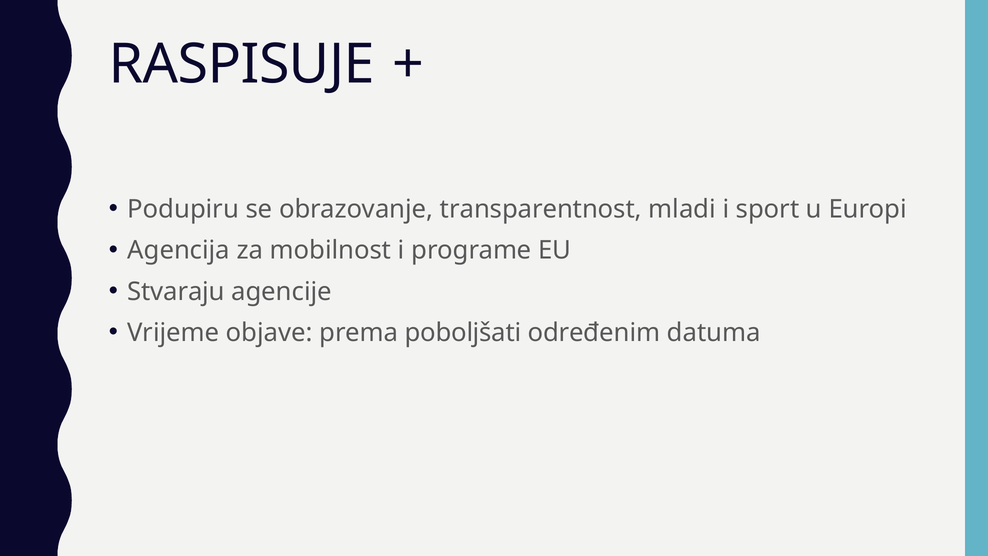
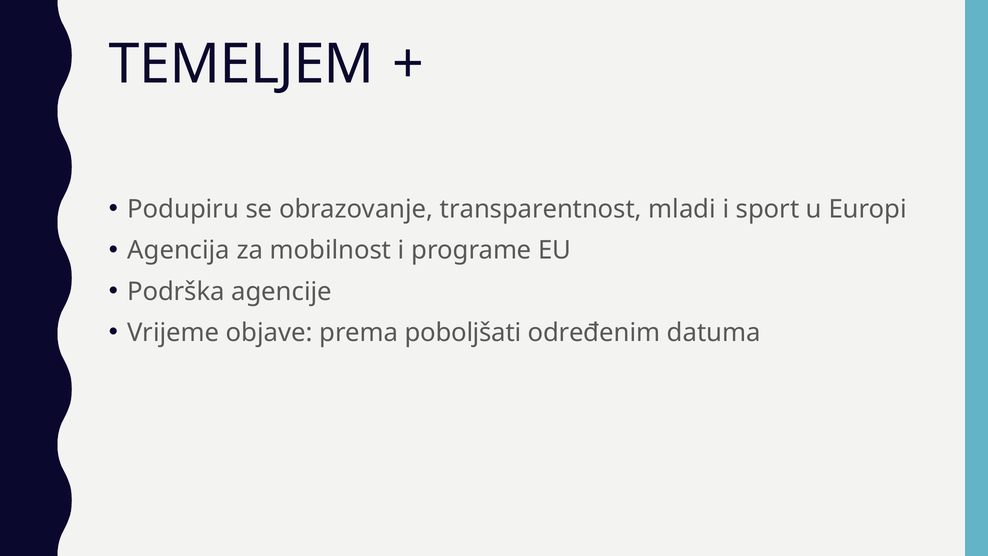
RASPISUJE: RASPISUJE -> TEMELJEM
Stvaraju: Stvaraju -> Podrška
